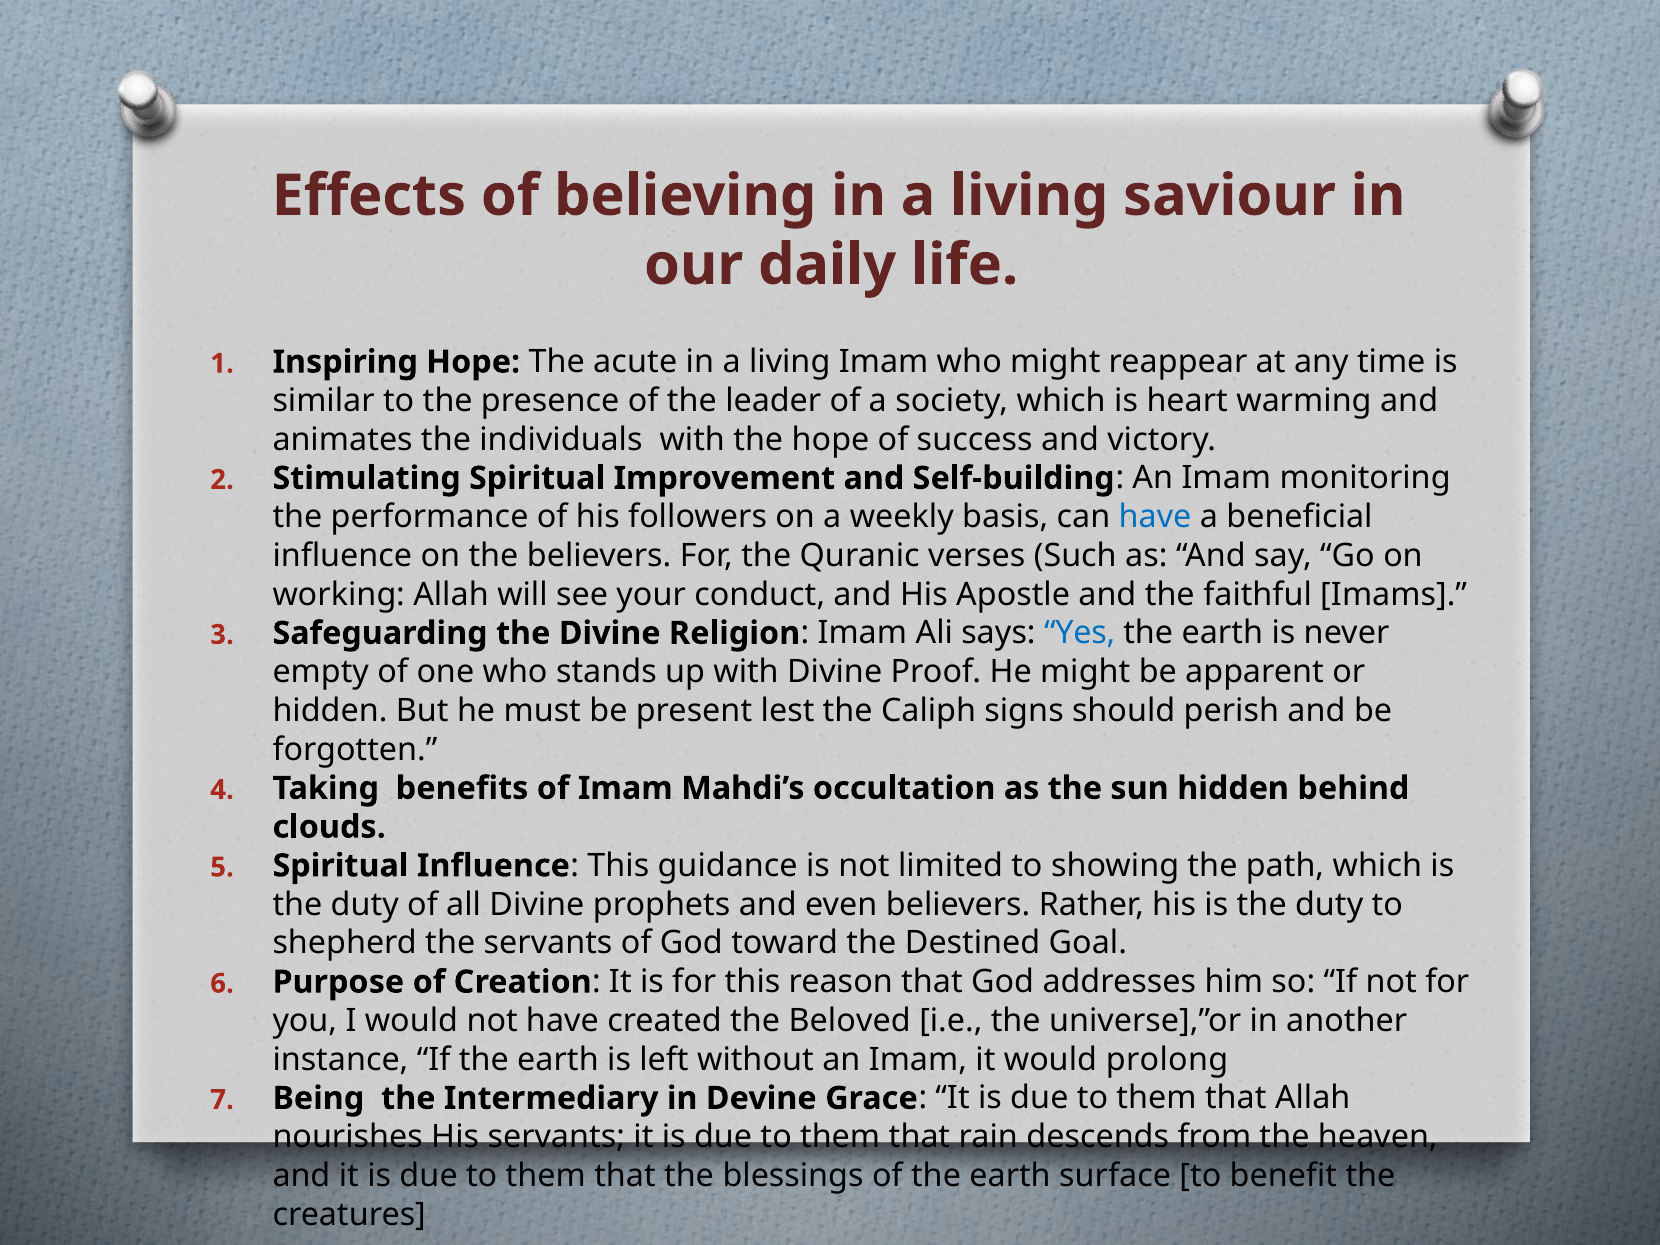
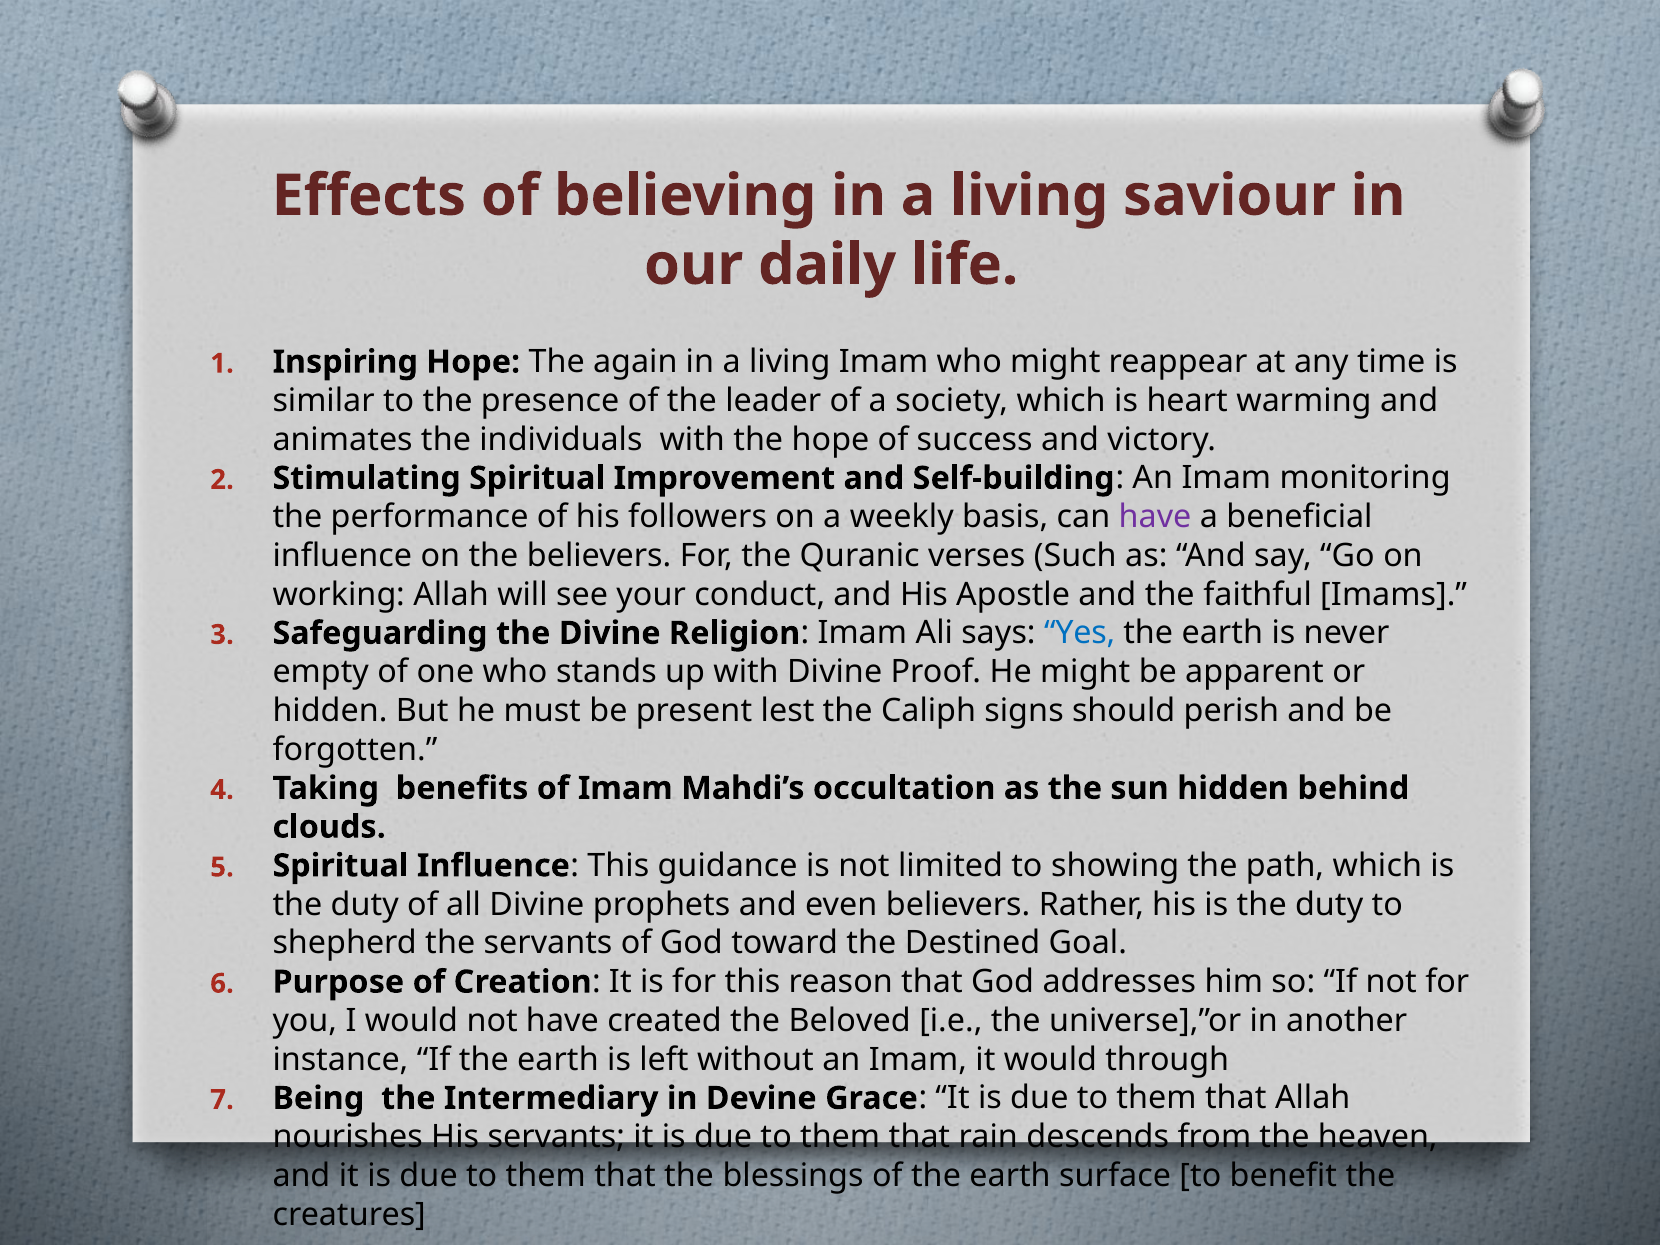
acute: acute -> again
have at (1155, 517) colour: blue -> purple
prolong: prolong -> through
